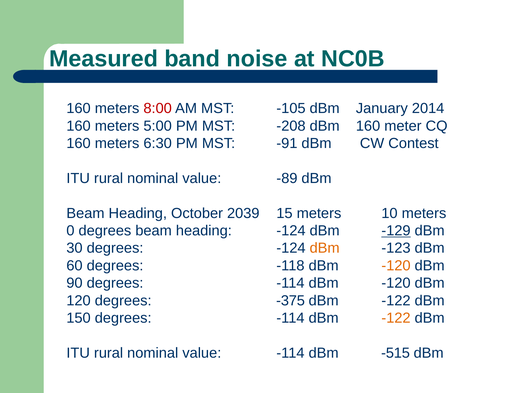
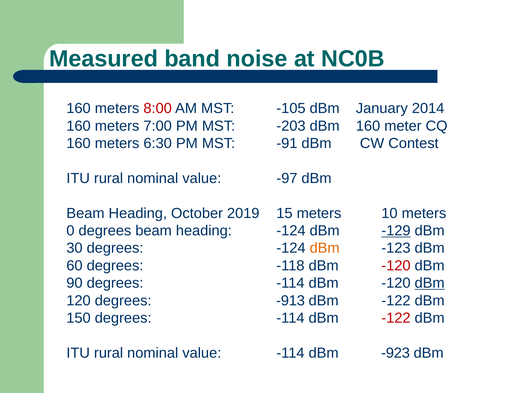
5:00: 5:00 -> 7:00
-208: -208 -> -203
-89: -89 -> -97
2039: 2039 -> 2019
-120 at (396, 266) colour: orange -> red
dBm at (430, 284) underline: none -> present
-375: -375 -> -913
-122 at (396, 319) colour: orange -> red
-515: -515 -> -923
